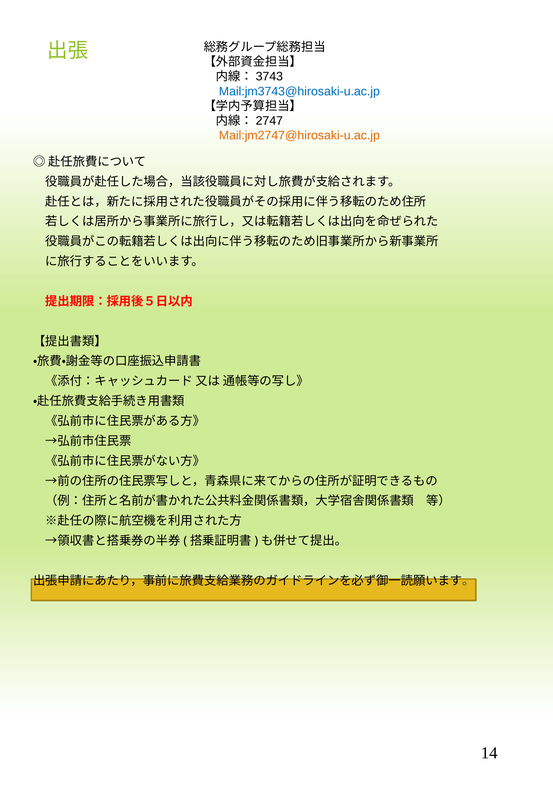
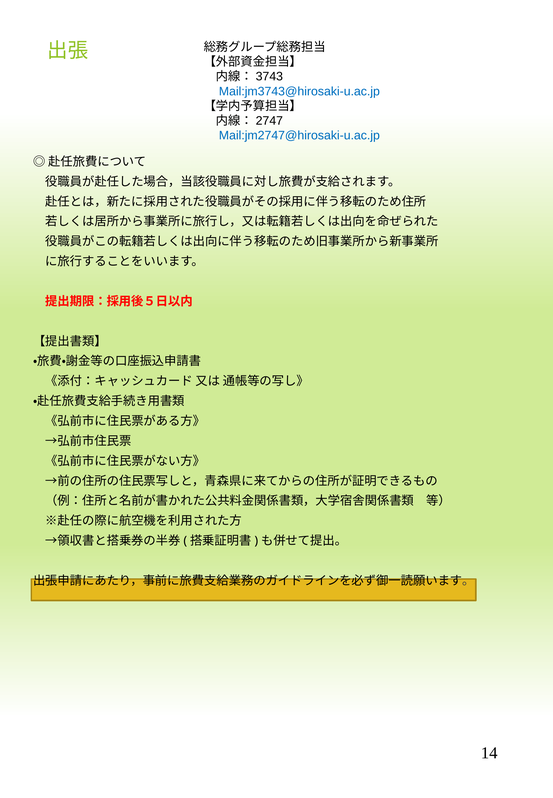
Mail:jm2747@hirosaki-u.ac.jp colour: orange -> blue
